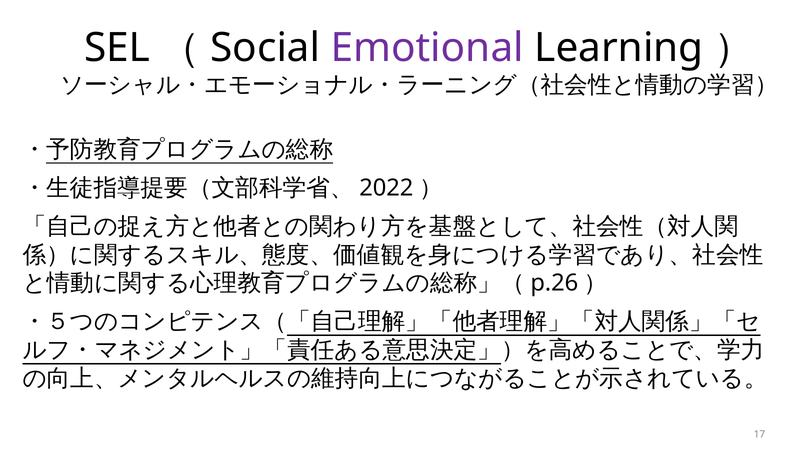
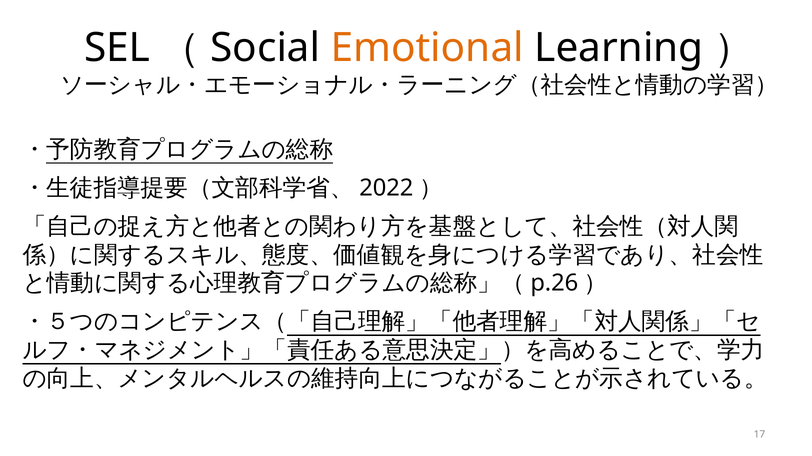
Emotional colour: purple -> orange
